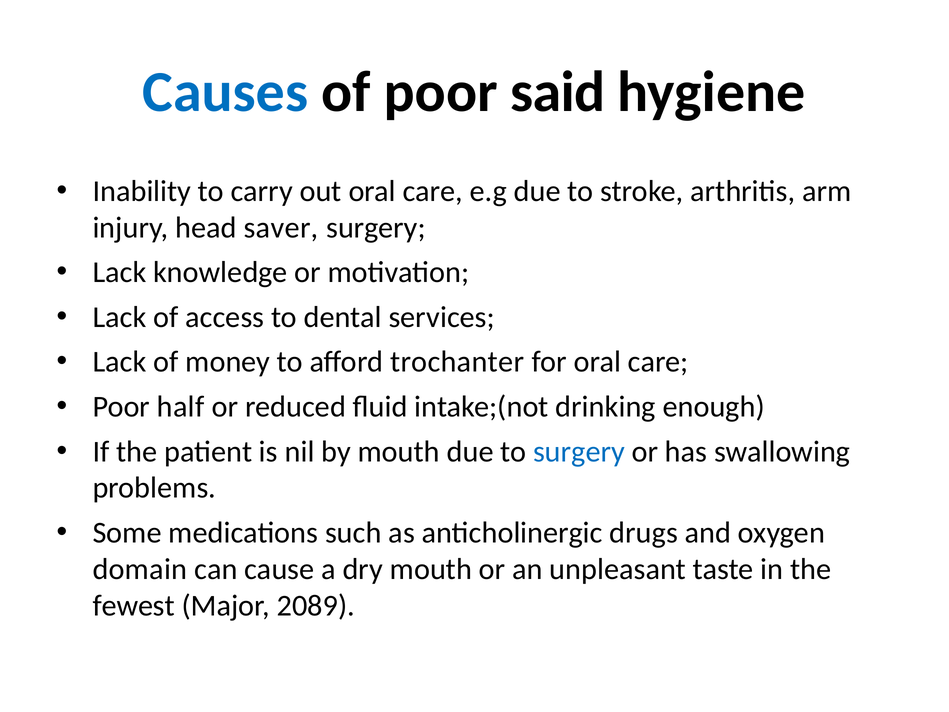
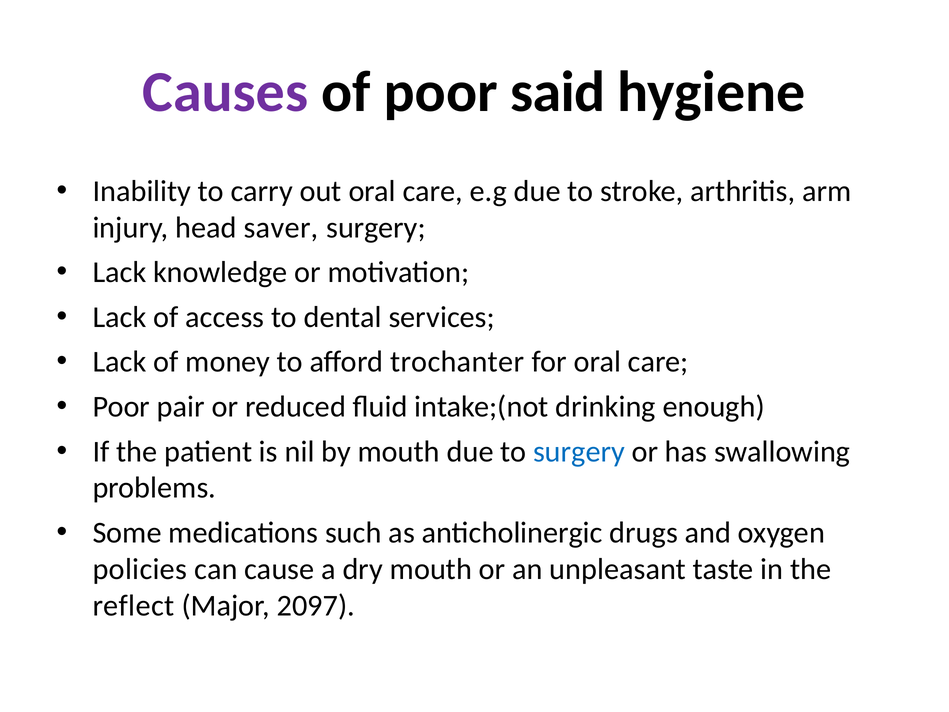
Causes colour: blue -> purple
half: half -> pair
domain: domain -> policies
fewest: fewest -> reflect
2089: 2089 -> 2097
